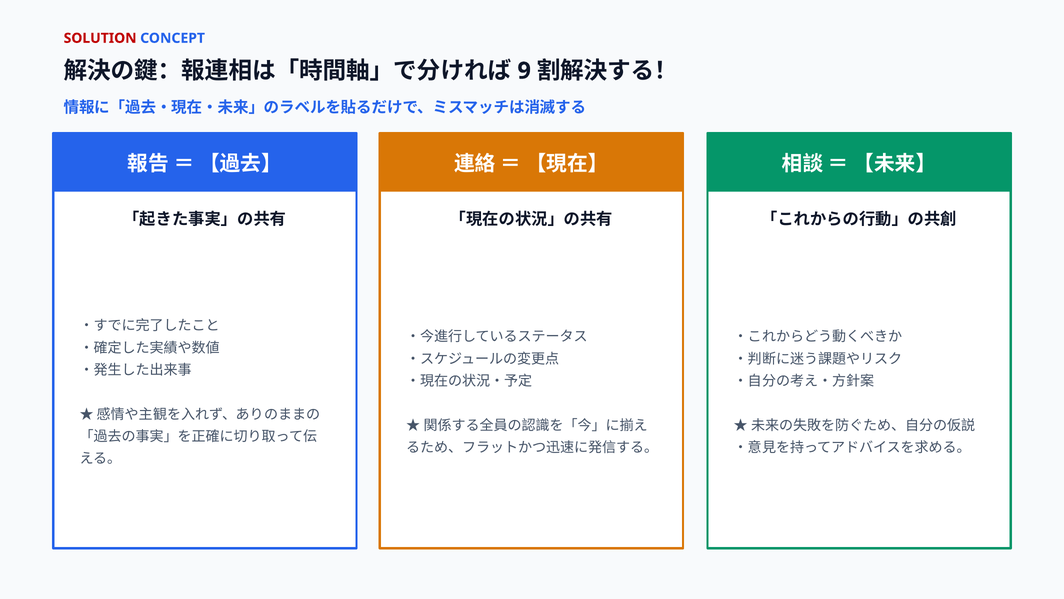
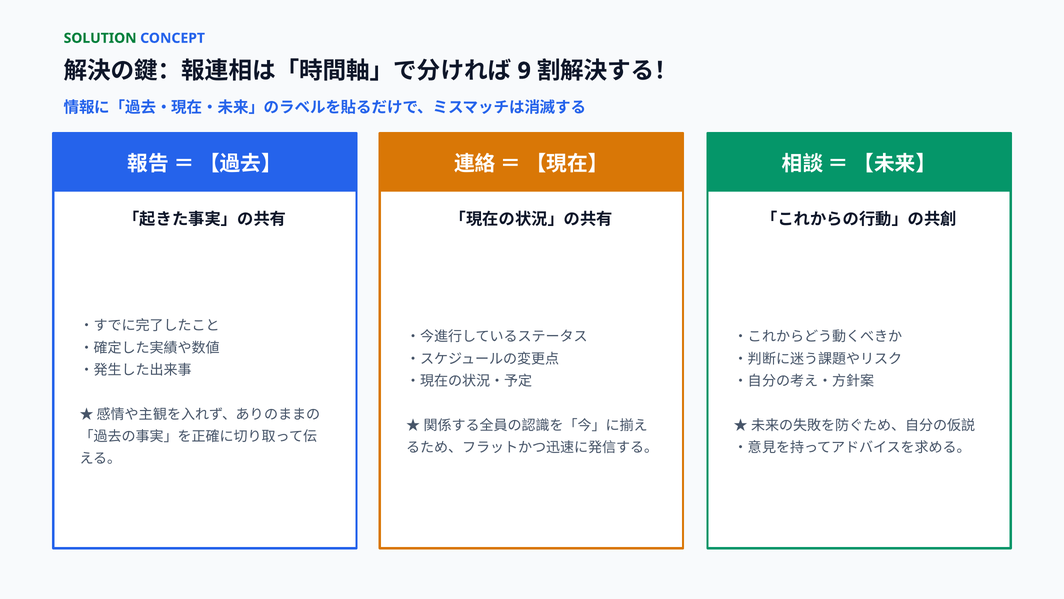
SOLUTION colour: red -> green
